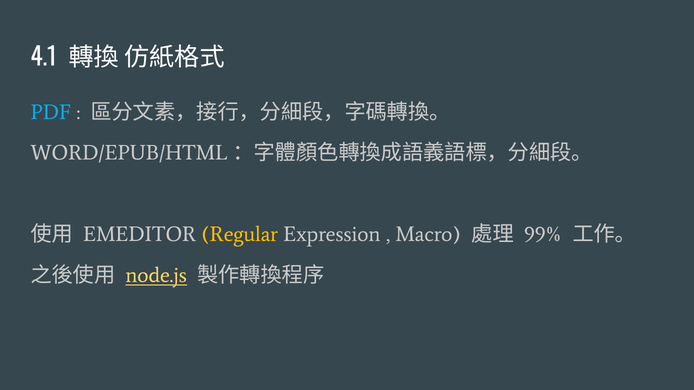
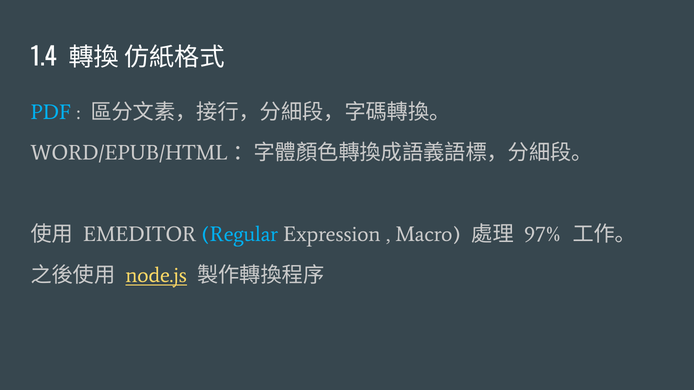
4.1: 4.1 -> 1.4
Regular colour: yellow -> light blue
99%: 99% -> 97%
